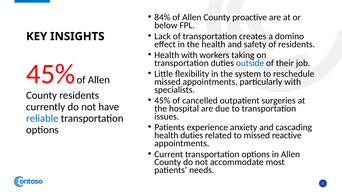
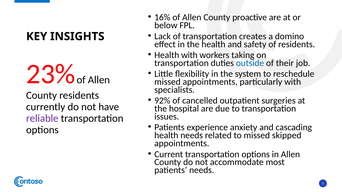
84%: 84% -> 16%
45% at (51, 74): 45% -> 23%
45% at (162, 101): 45% -> 92%
reliable colour: blue -> purple
health duties: duties -> needs
reactive: reactive -> skipped
